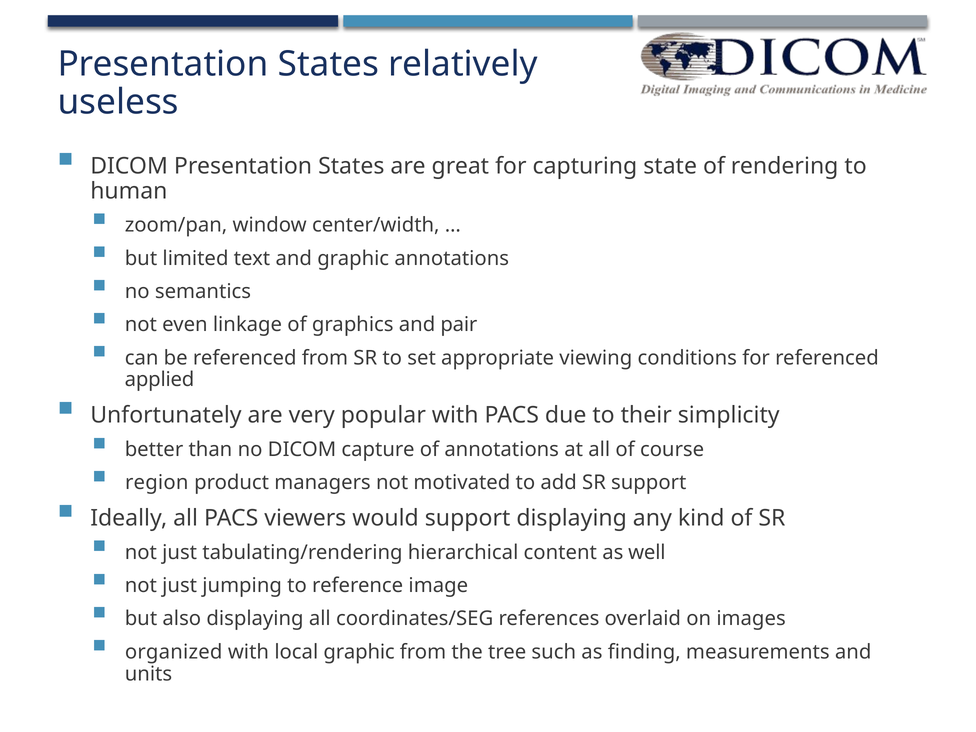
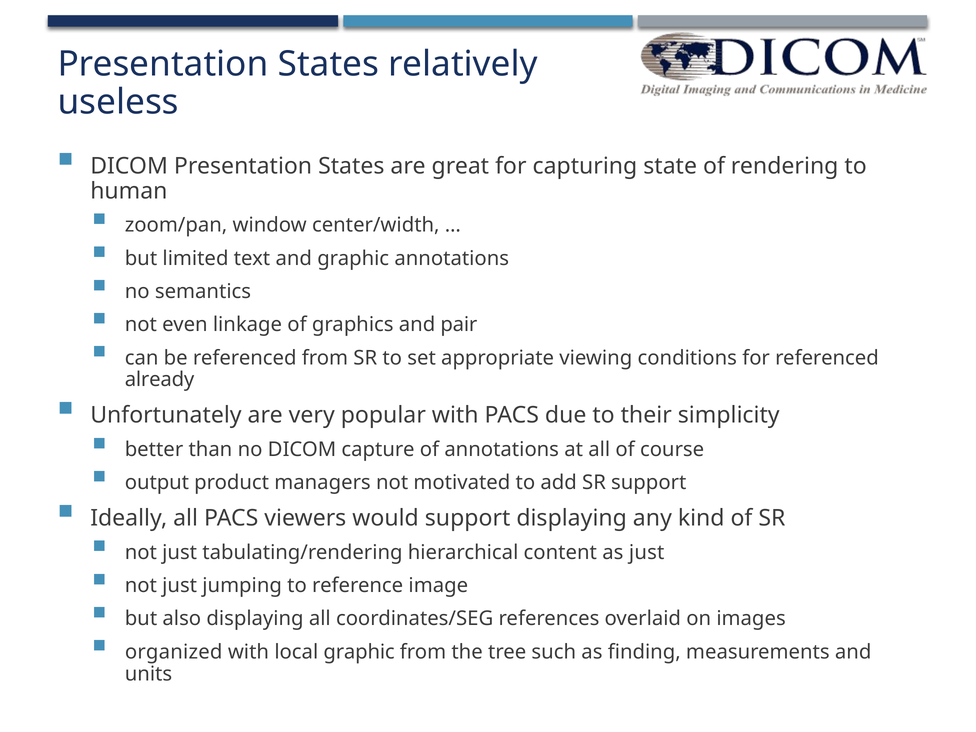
applied: applied -> already
region: region -> output
as well: well -> just
